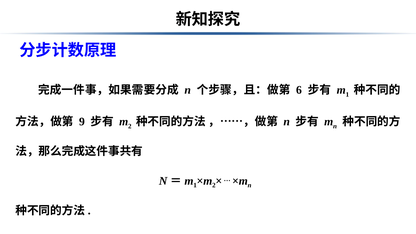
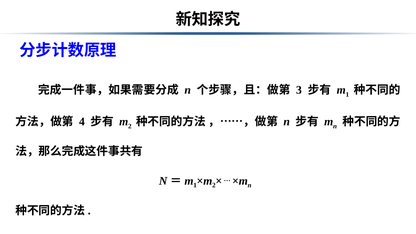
6: 6 -> 3
9: 9 -> 4
